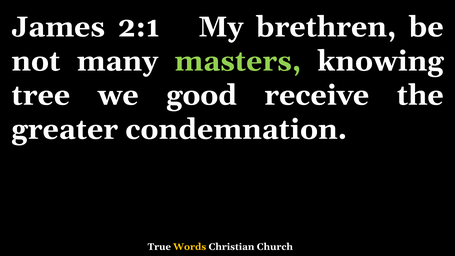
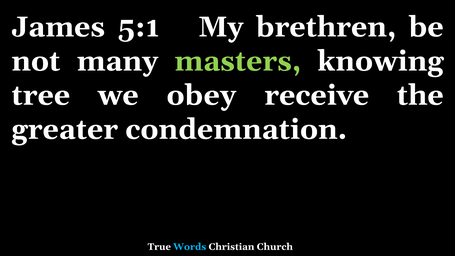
2:1: 2:1 -> 5:1
good: good -> obey
Words colour: yellow -> light blue
